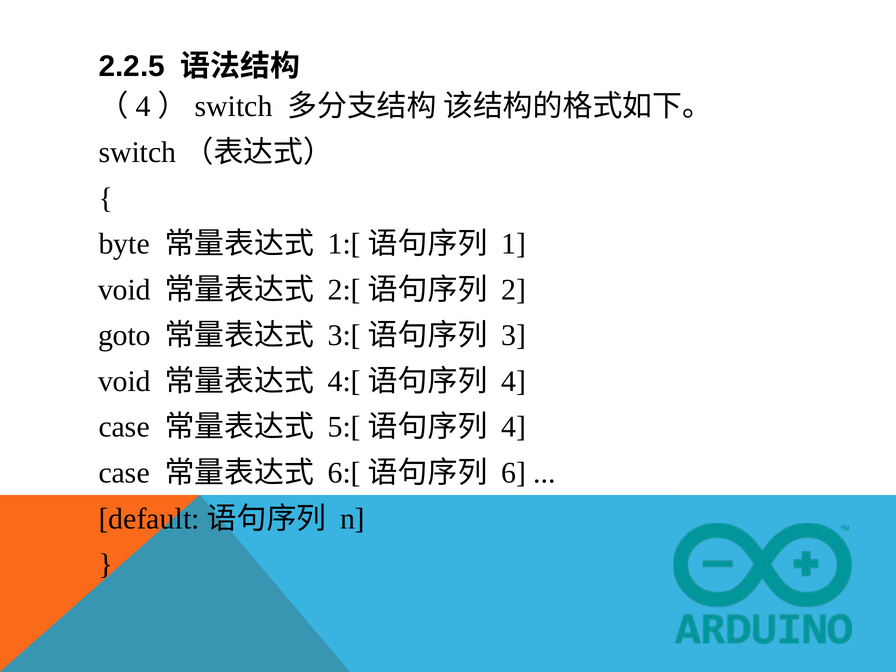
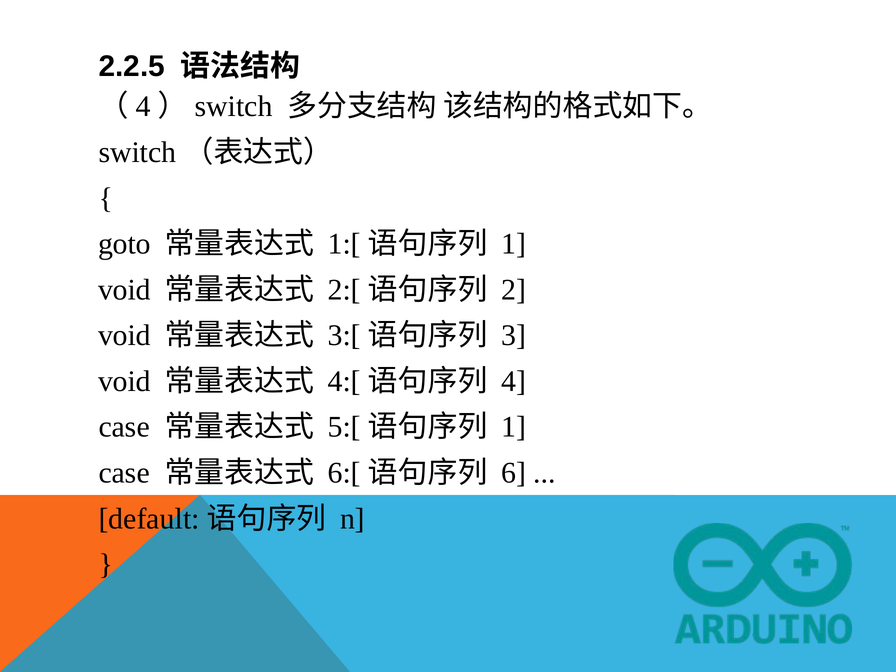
byte: byte -> goto
goto at (124, 336): goto -> void
4 at (514, 427): 4 -> 1
